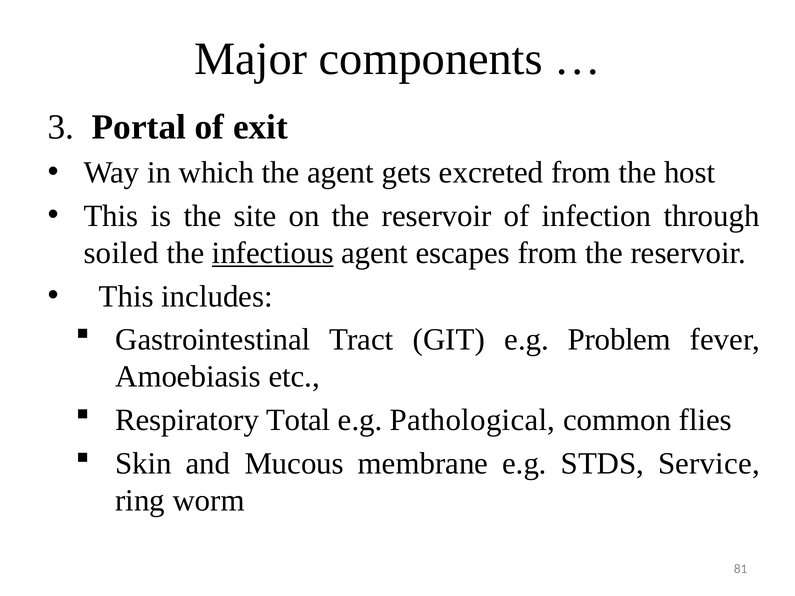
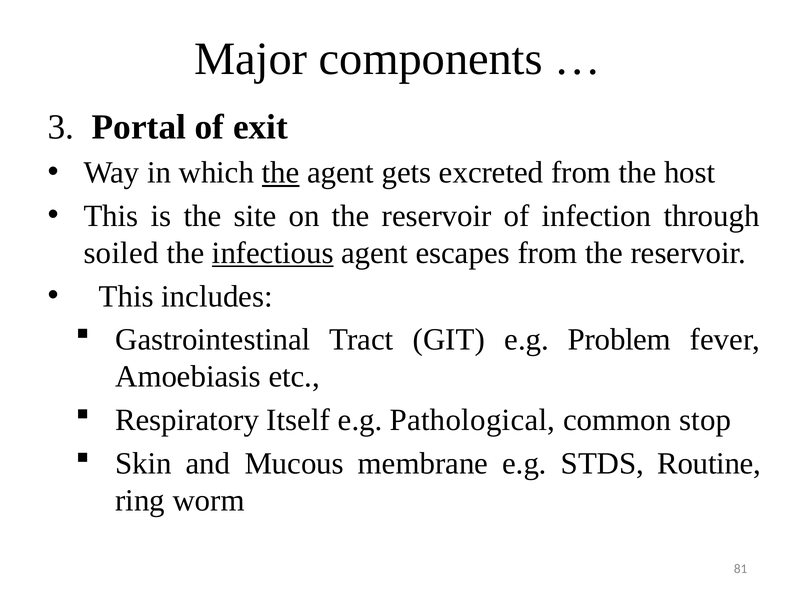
the at (281, 173) underline: none -> present
Total: Total -> Itself
flies: flies -> stop
Service: Service -> Routine
